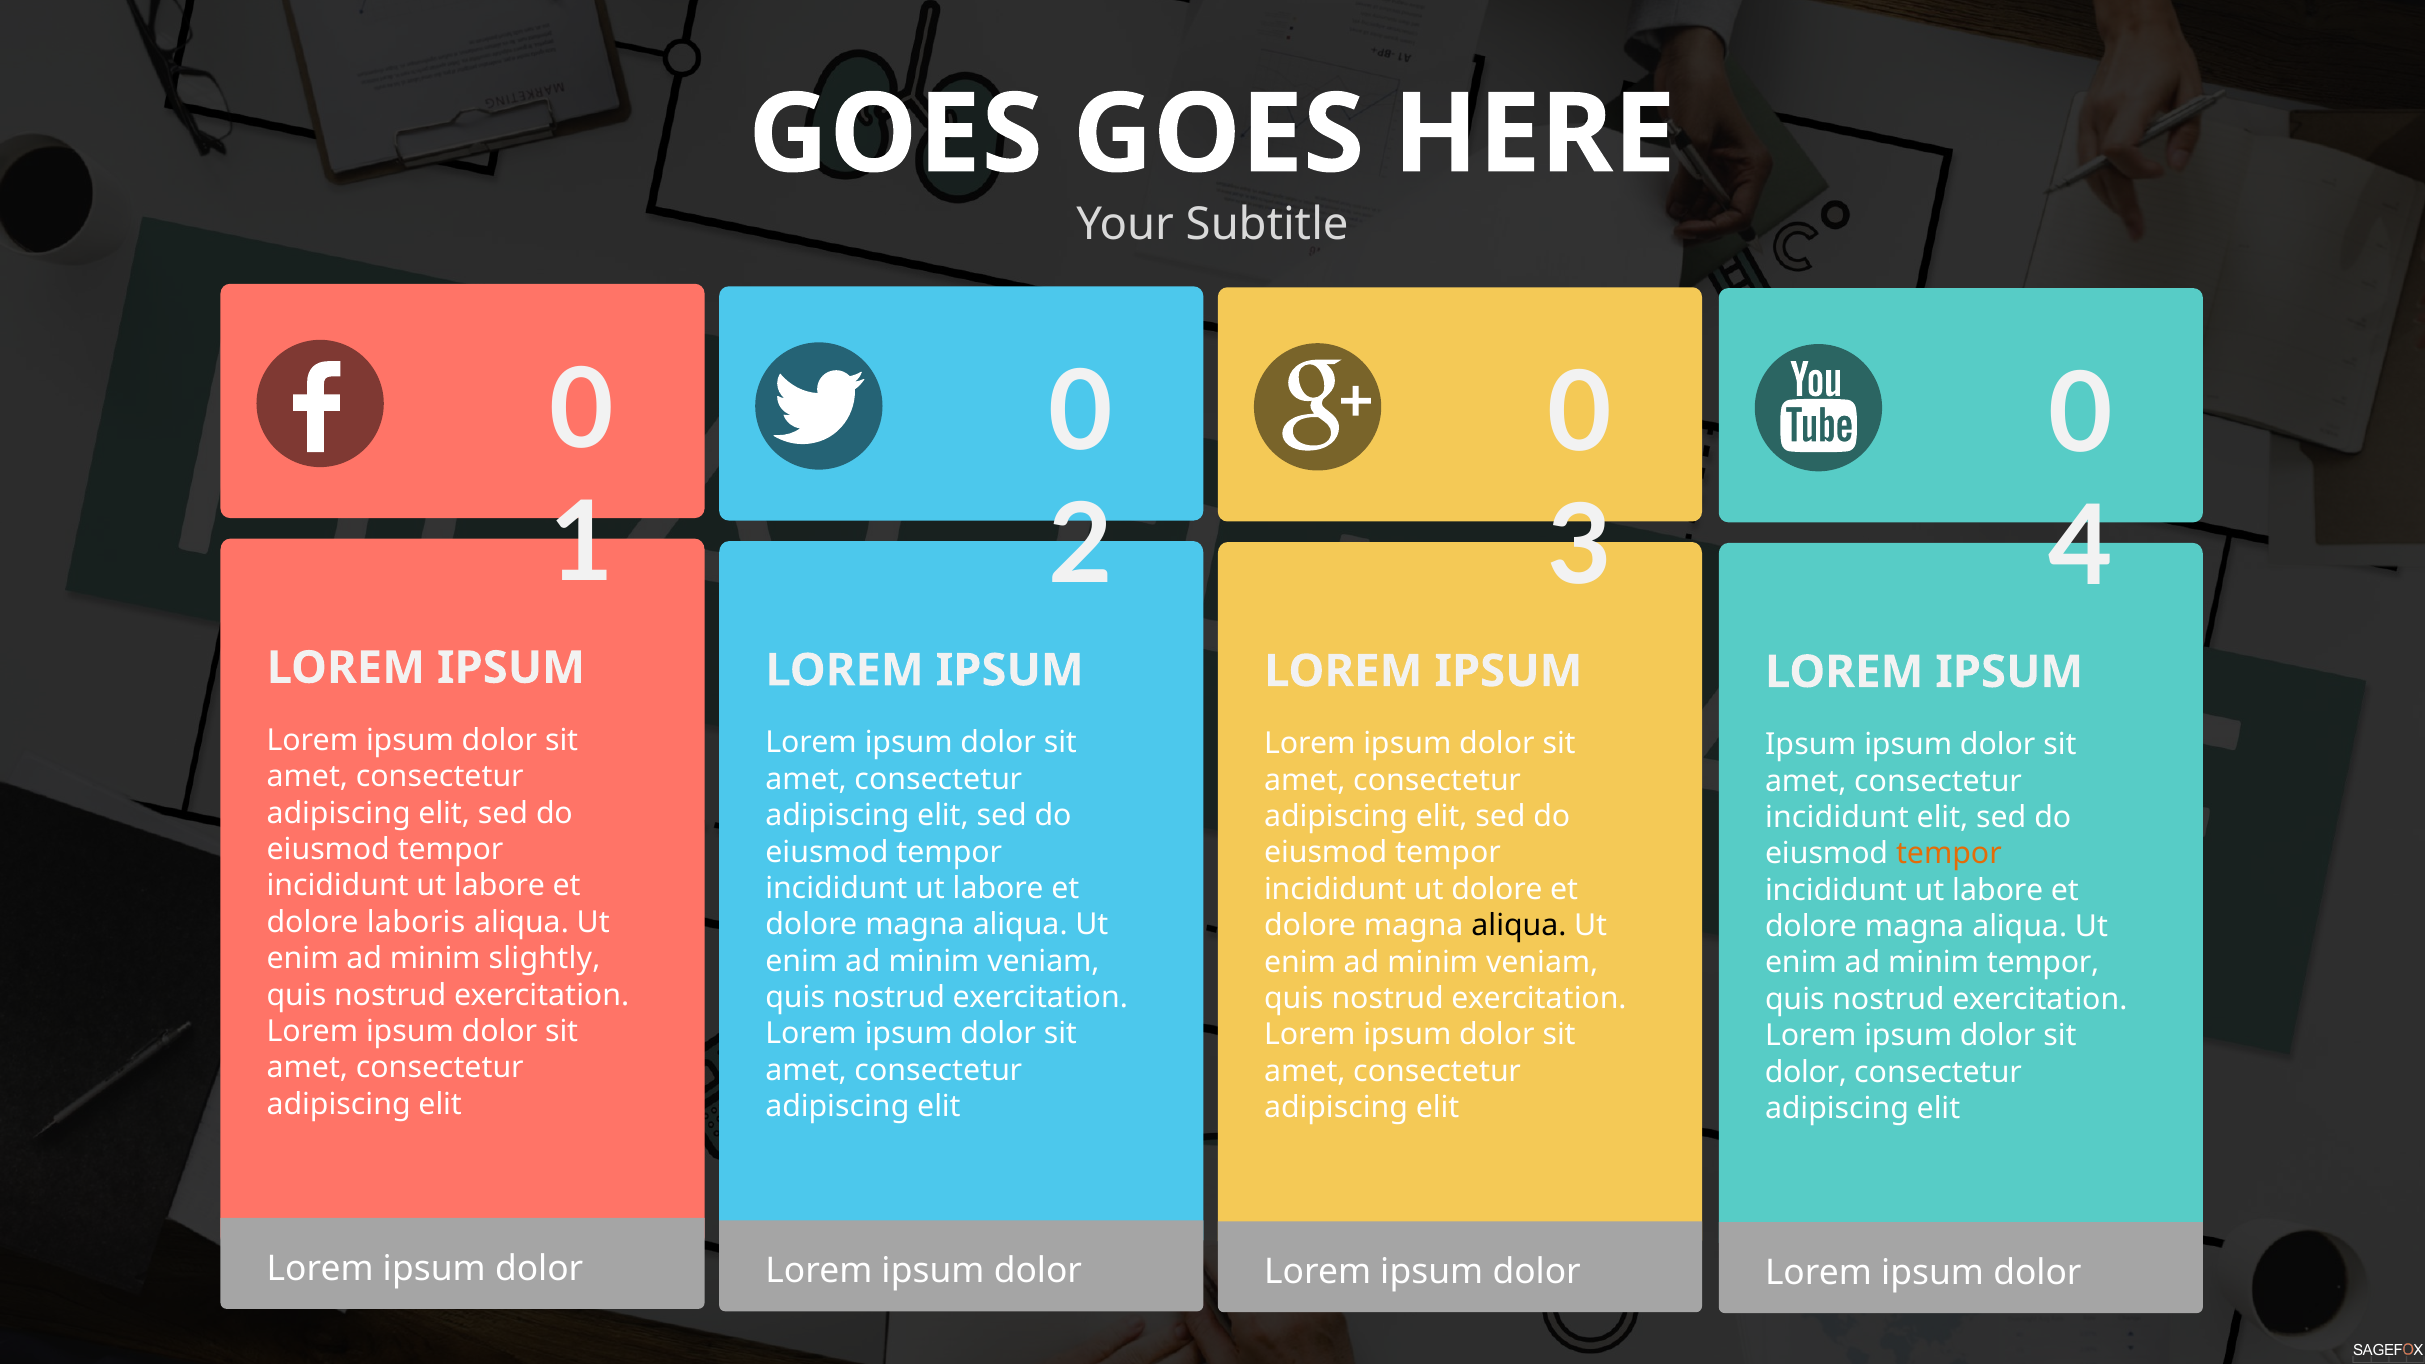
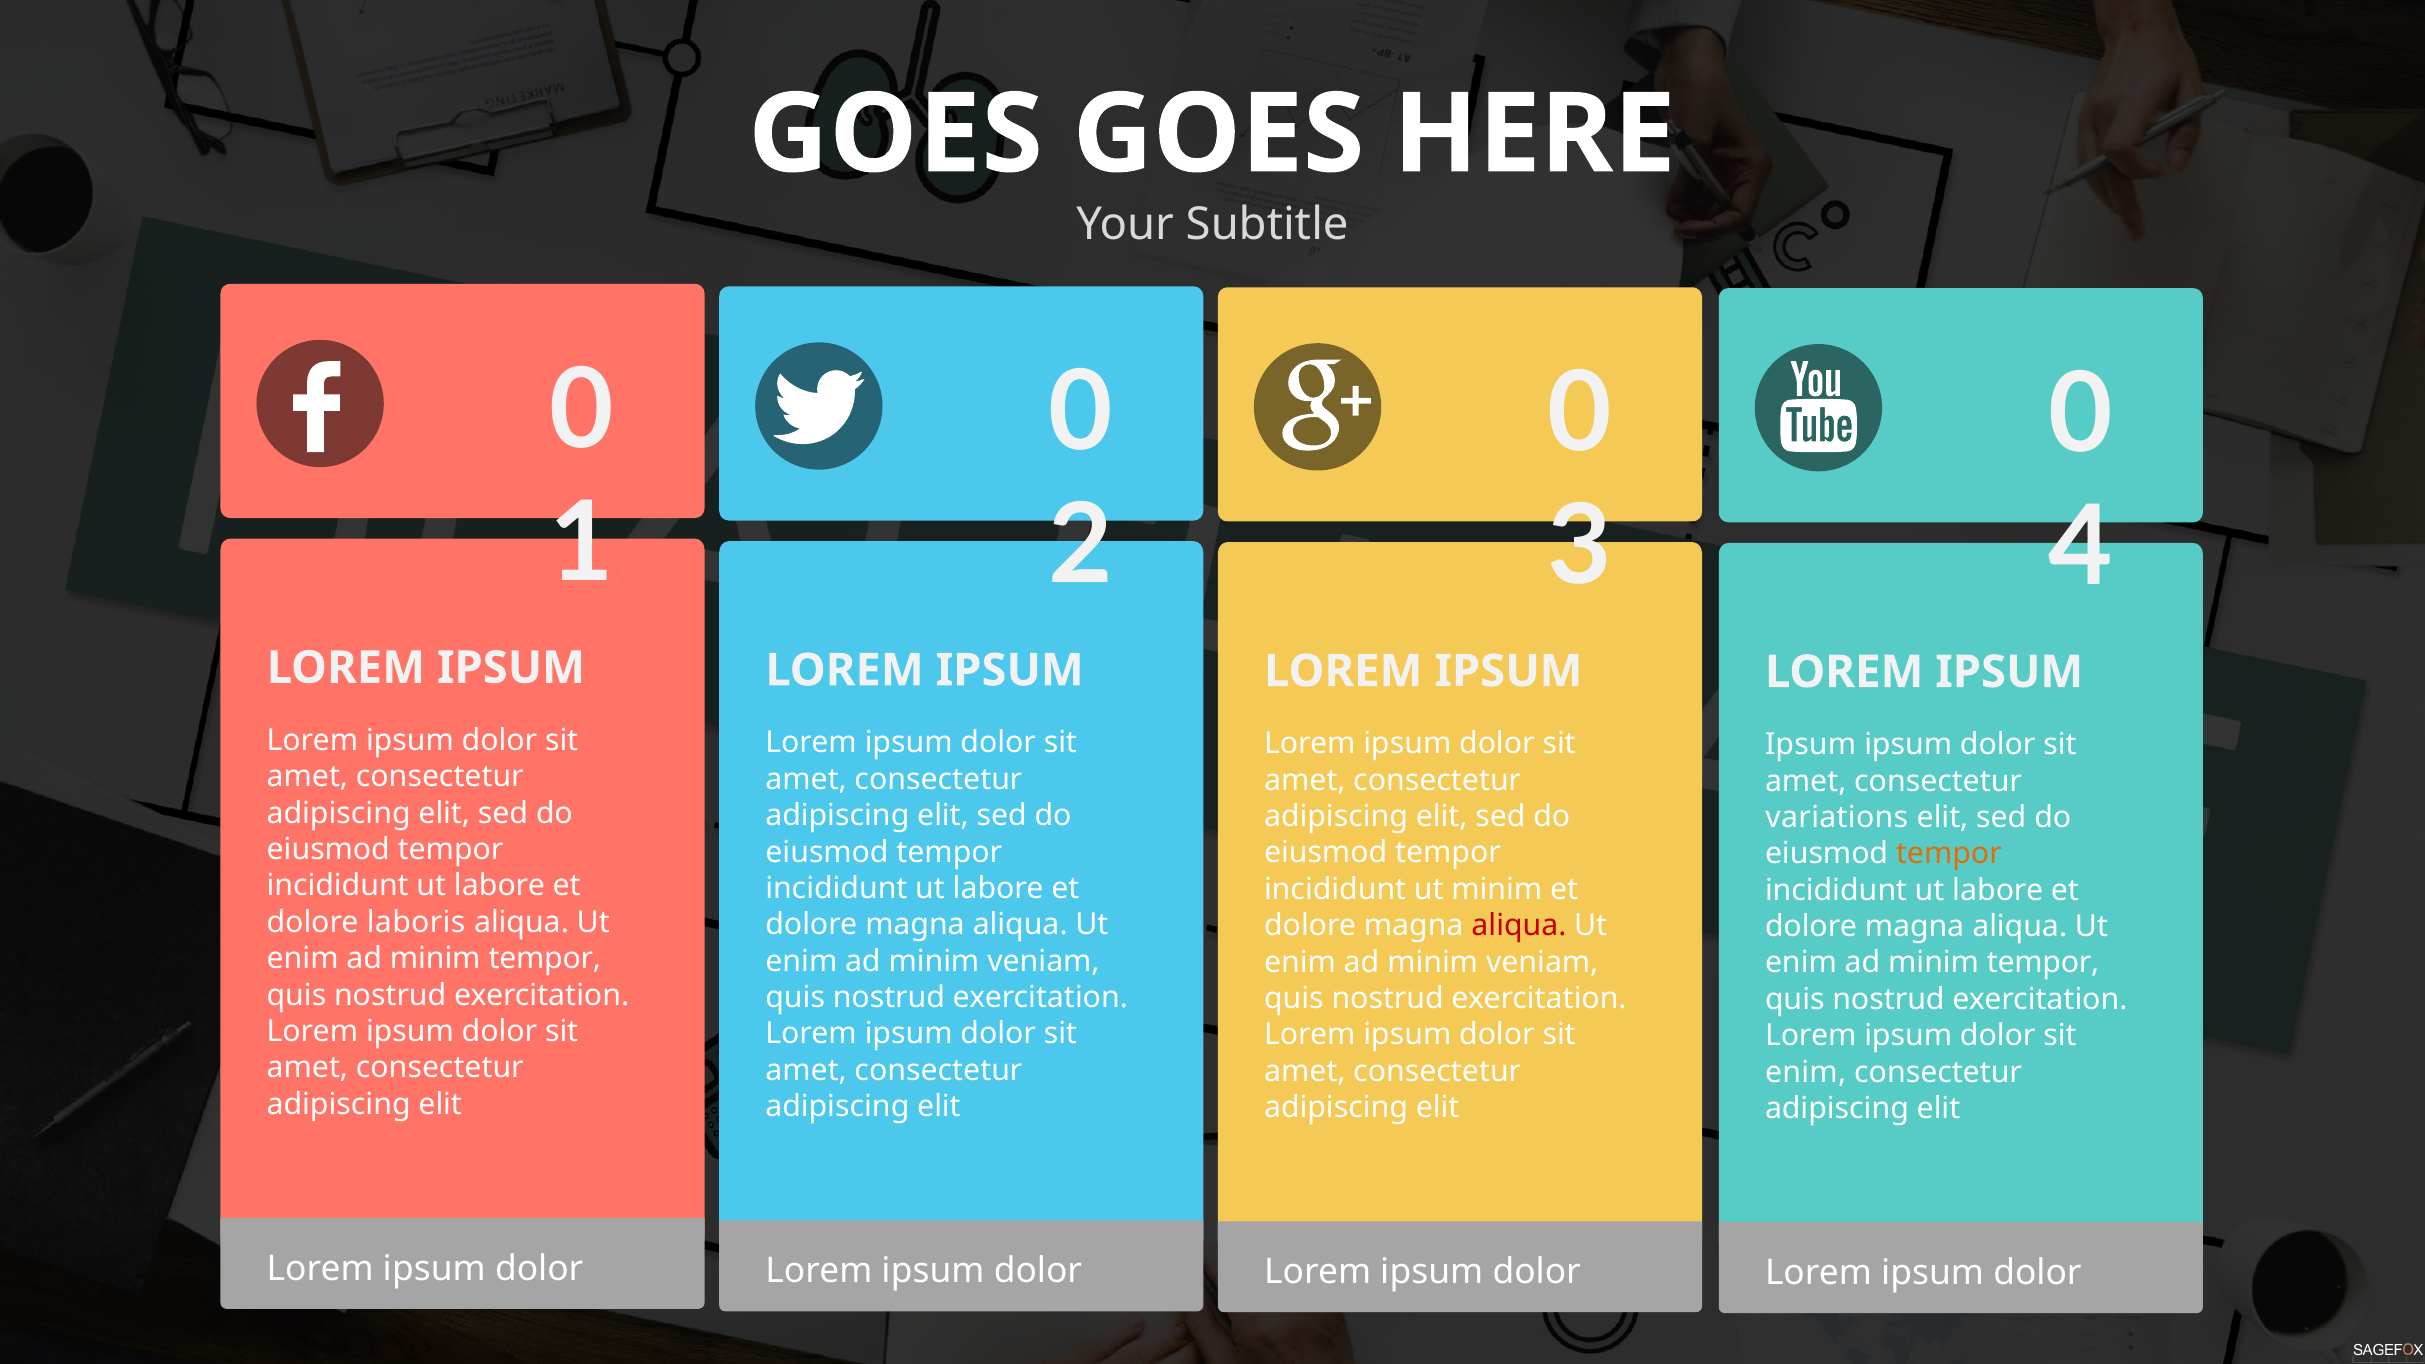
incididunt at (1837, 817): incididunt -> variations
ut dolore: dolore -> minim
aliqua at (1519, 926) colour: black -> red
slightly at (545, 959): slightly -> tempor
dolor at (1806, 1072): dolor -> enim
